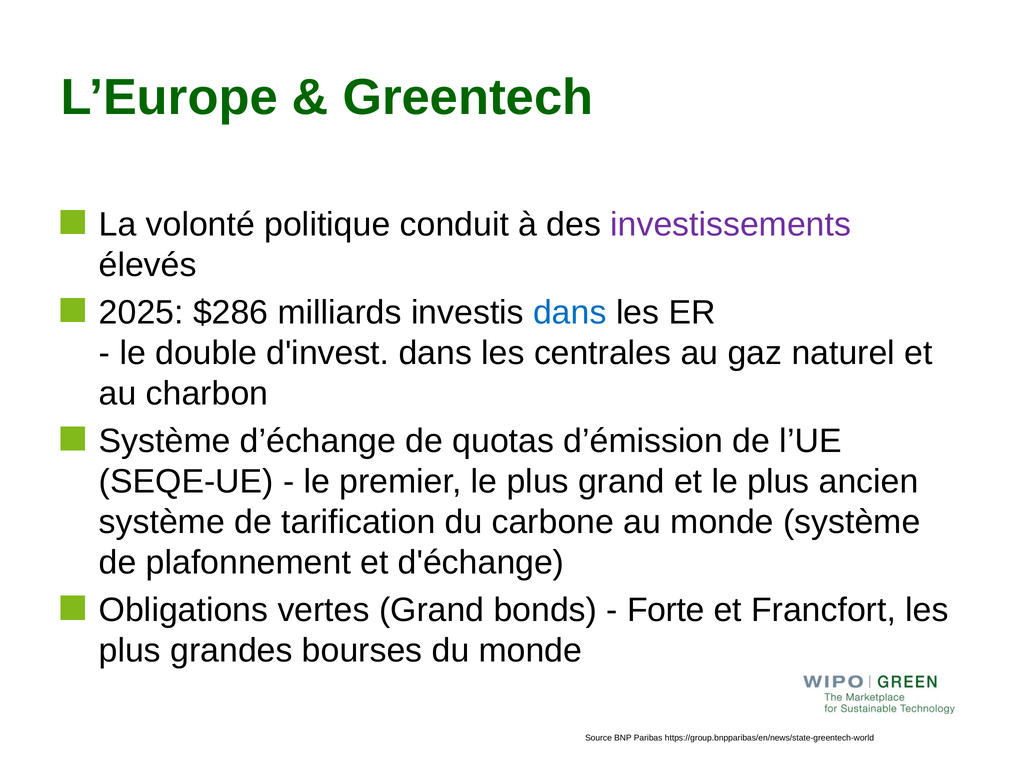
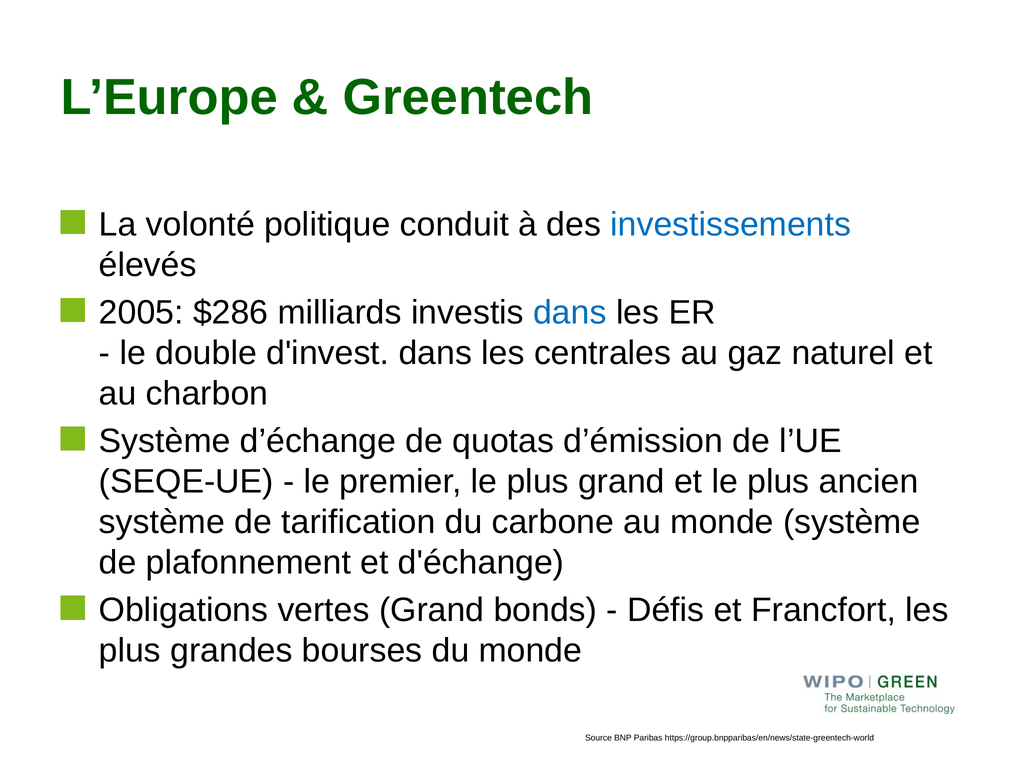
investissements colour: purple -> blue
2025: 2025 -> 2005
Forte: Forte -> Défis
